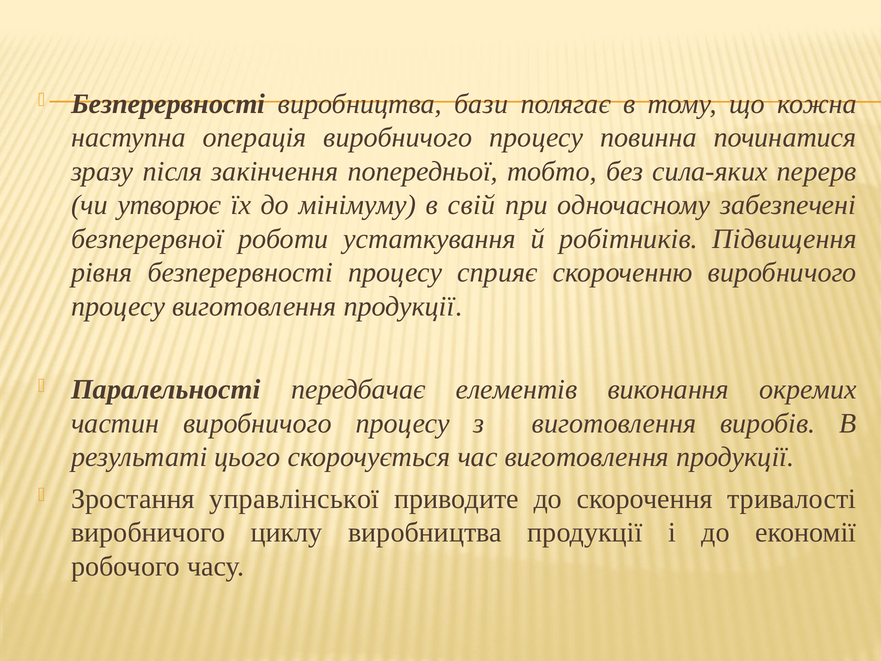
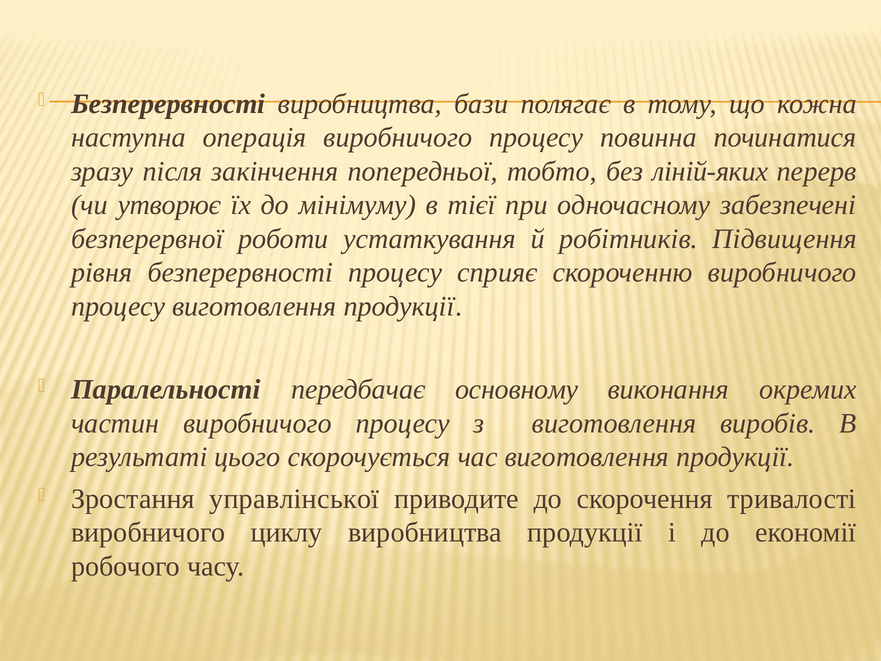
сила-яких: сила-яких -> ліній-яких
свій: свій -> тієї
елементів: елементів -> основному
